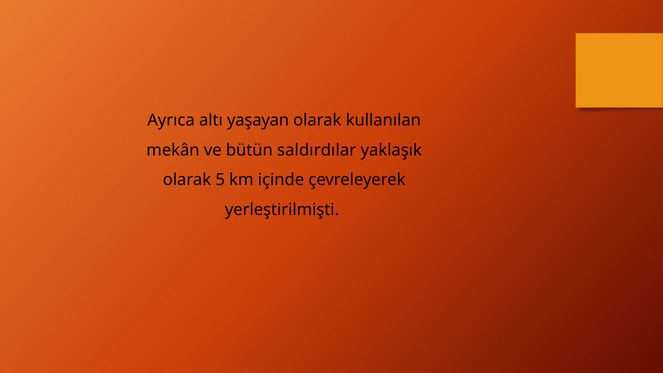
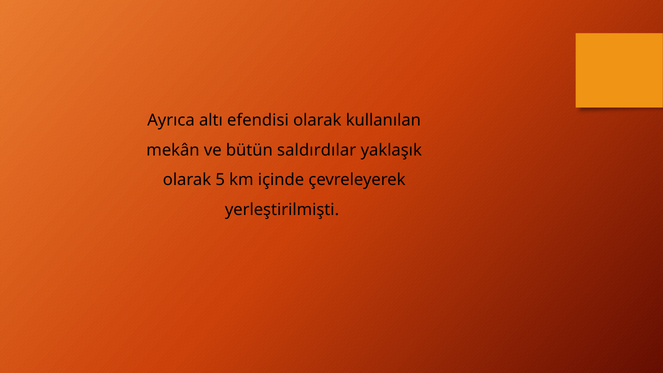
yaşayan: yaşayan -> efendisi
